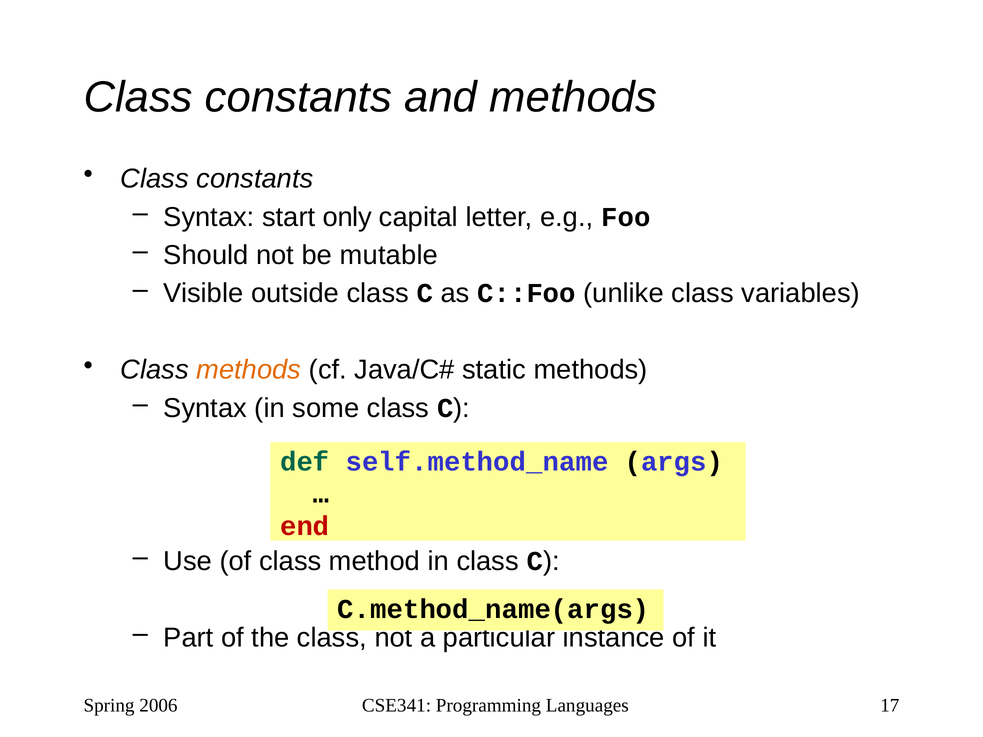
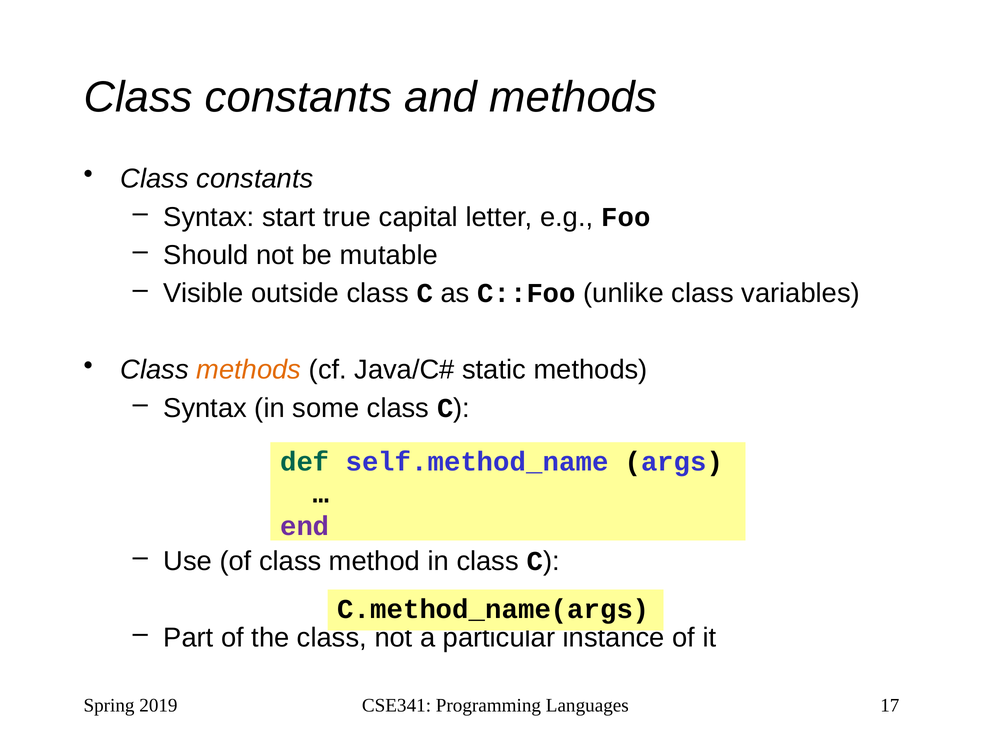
only: only -> true
end colour: red -> purple
2006: 2006 -> 2019
